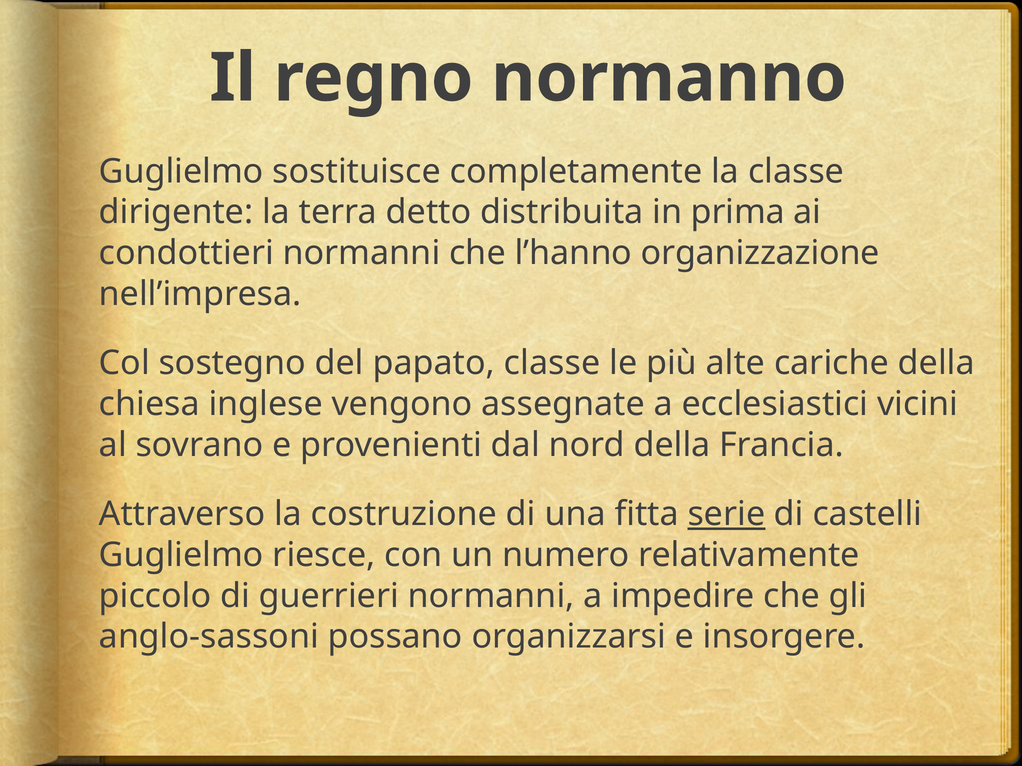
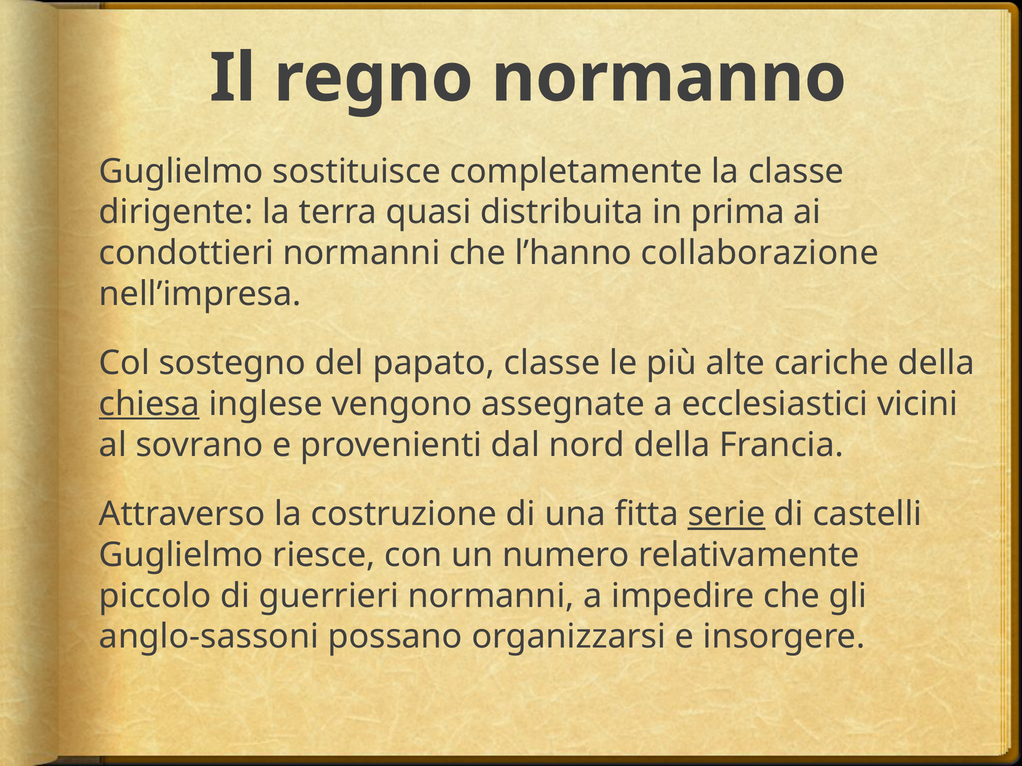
detto: detto -> quasi
organizzazione: organizzazione -> collaborazione
chiesa underline: none -> present
